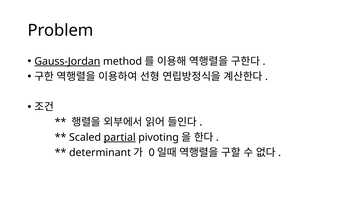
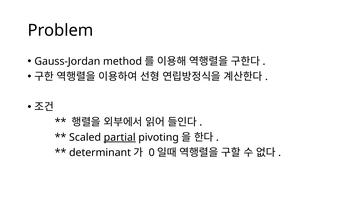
Gauss-Jordan underline: present -> none
